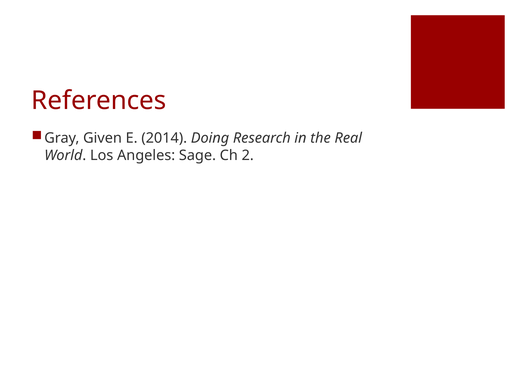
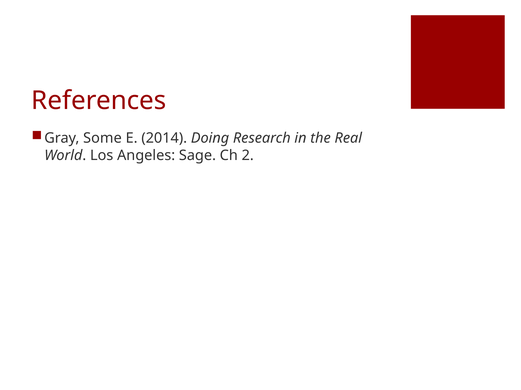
Given: Given -> Some
